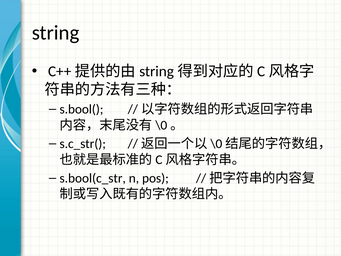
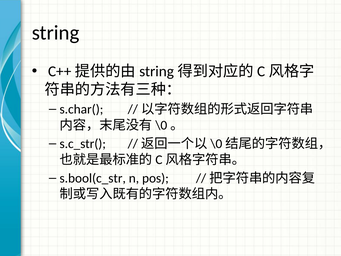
s.bool(: s.bool( -> s.char(
